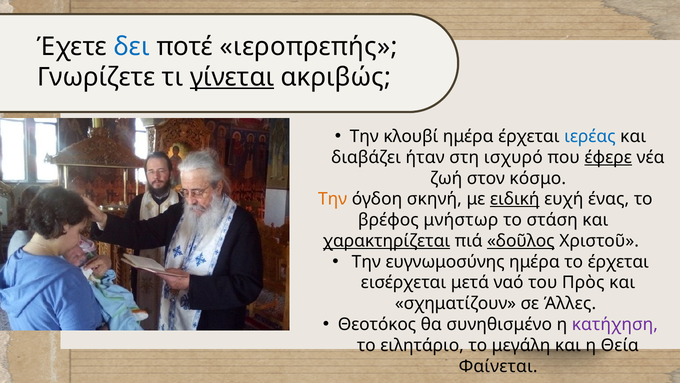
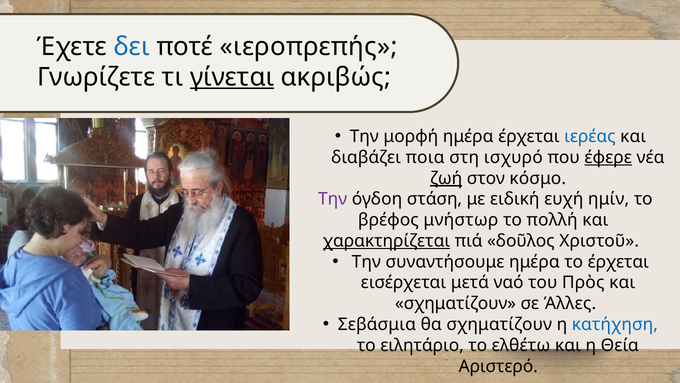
κλουβί: κλουβί -> μορφή
ήταν: ήταν -> ποια
ζωή underline: none -> present
Την at (333, 199) colour: orange -> purple
σκηνή: σκηνή -> στάση
ειδική underline: present -> none
ένας: ένας -> ημίν
στάση: στάση -> πολλή
δοῦλος underline: present -> none
ευγνωμοσύνης: ευγνωμοσύνης -> συναντήσουμε
Θεοτόκος: Θεοτόκος -> Σεβάσμια
θα συνηθισμένο: συνηθισμένο -> σχηματίζουν
κατήχηση colour: purple -> blue
μεγάλη: μεγάλη -> ελθέτω
Φαίνεται: Φαίνεται -> Αριστερό
